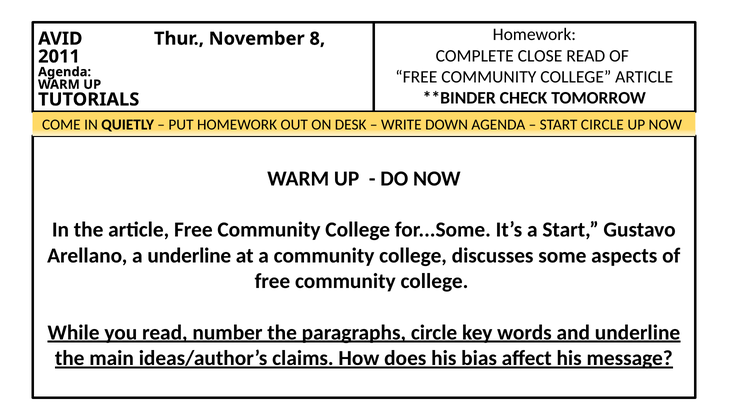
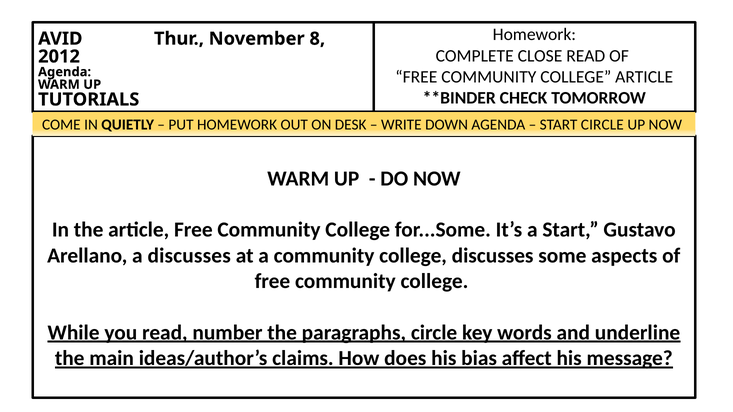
2011: 2011 -> 2012
a underline: underline -> discusses
